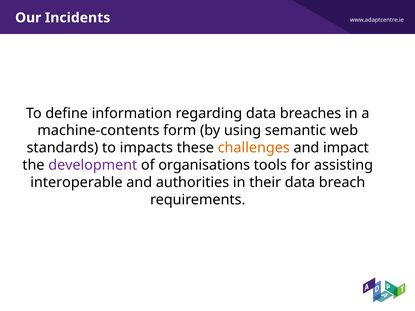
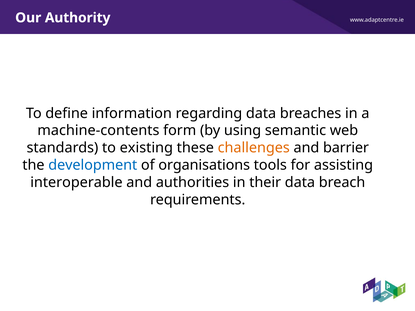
Incidents: Incidents -> Authority
impacts: impacts -> existing
impact: impact -> barrier
development colour: purple -> blue
